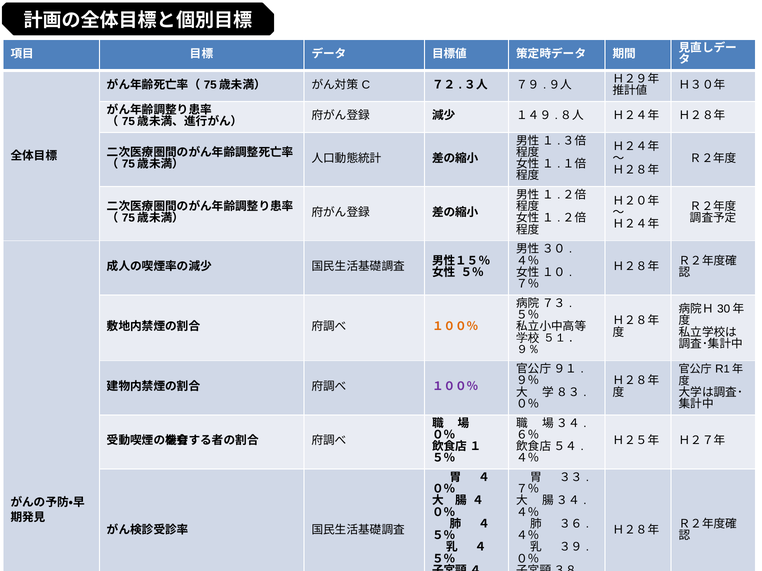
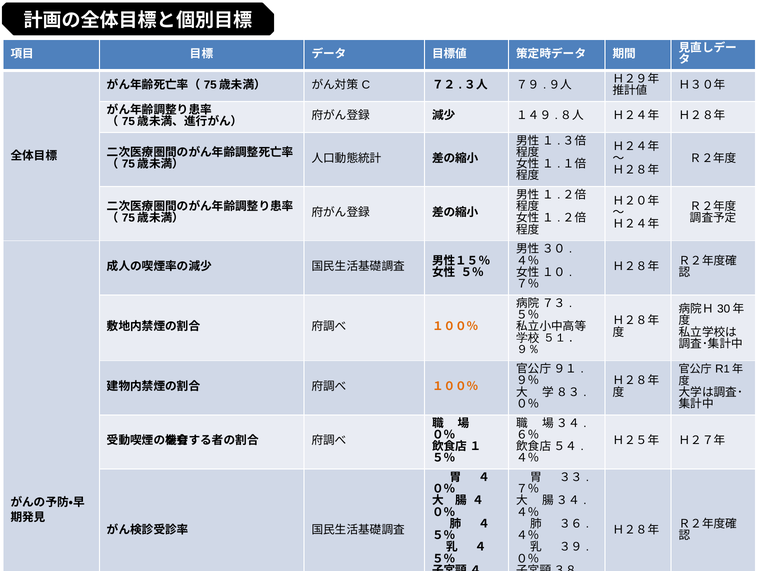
１００％ at (455, 387) colour: purple -> orange
